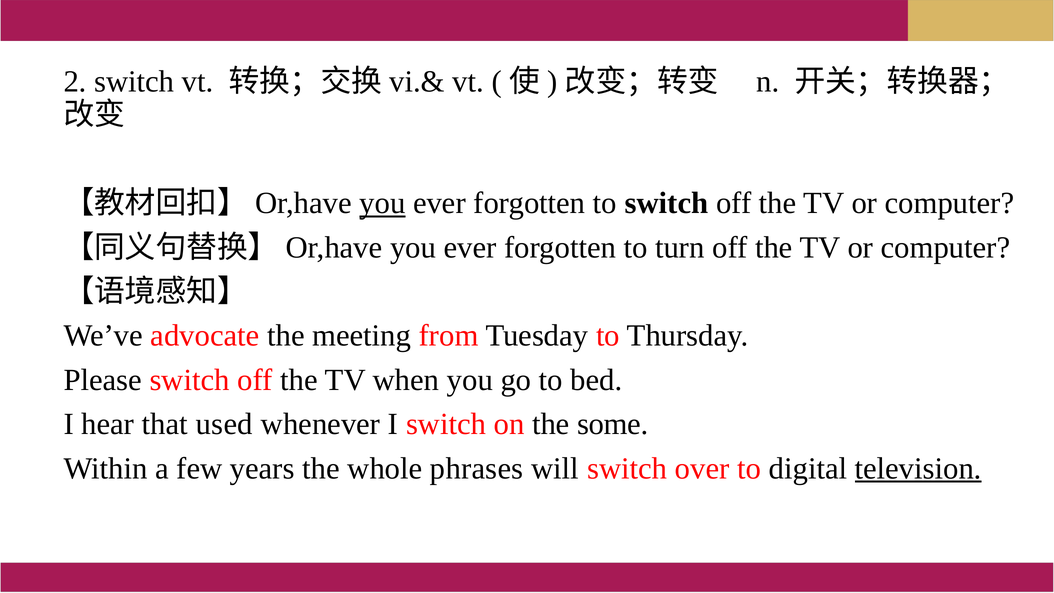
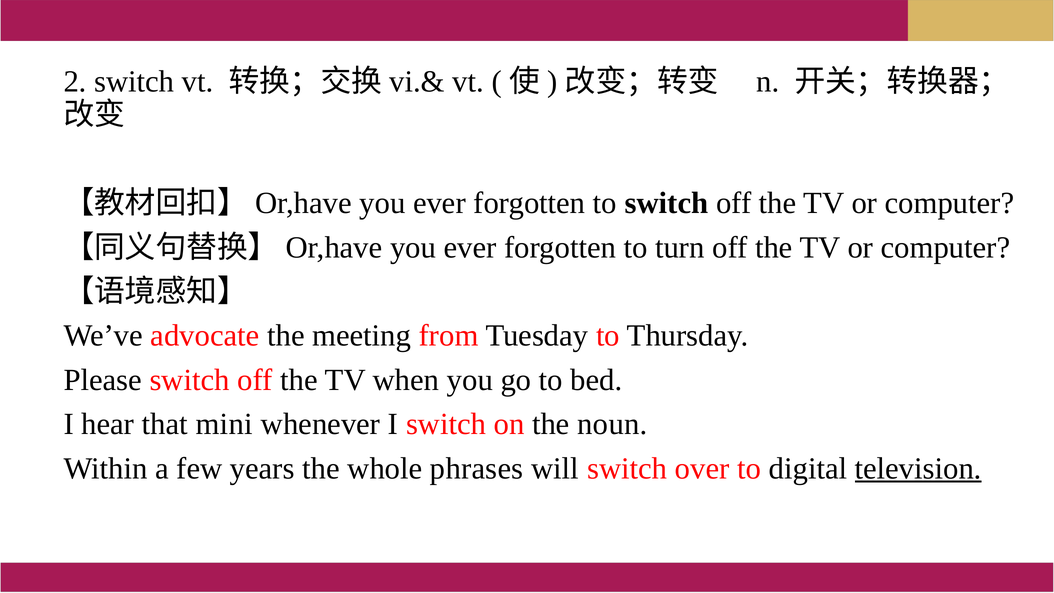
you at (382, 203) underline: present -> none
used: used -> mini
some: some -> noun
